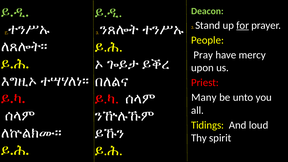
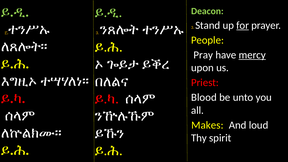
mercy underline: none -> present
Many: Many -> Blood
Tidings: Tidings -> Makes
